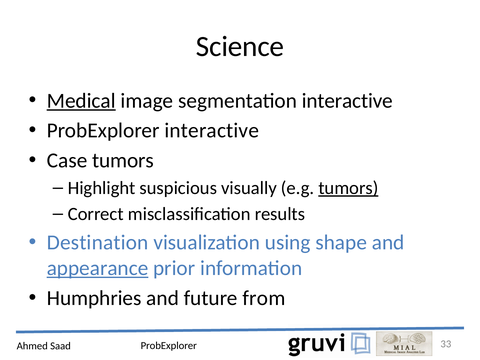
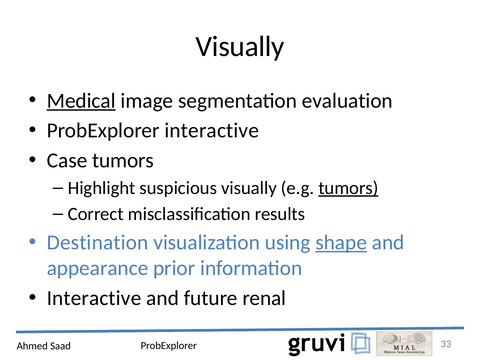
Science at (240, 46): Science -> Visually
segmentation interactive: interactive -> evaluation
shape underline: none -> present
appearance underline: present -> none
Humphries at (94, 298): Humphries -> Interactive
from: from -> renal
